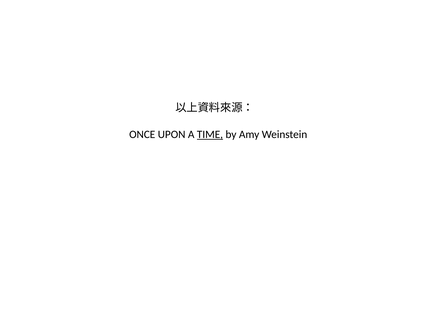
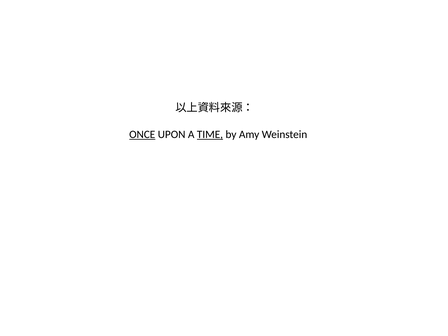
ONCE underline: none -> present
